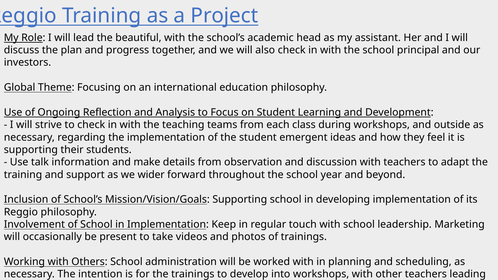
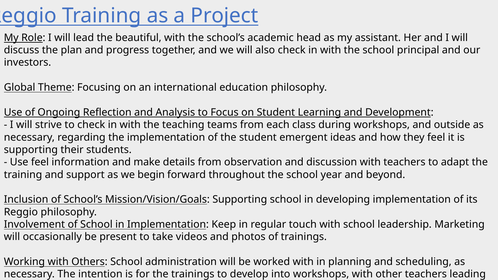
Use talk: talk -> feel
wider: wider -> begin
